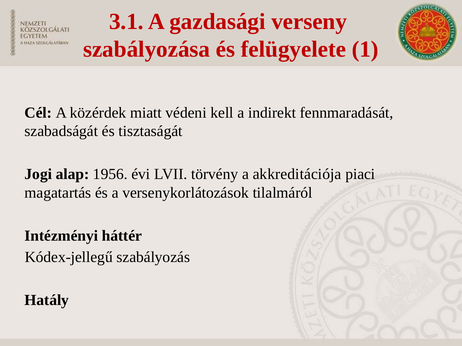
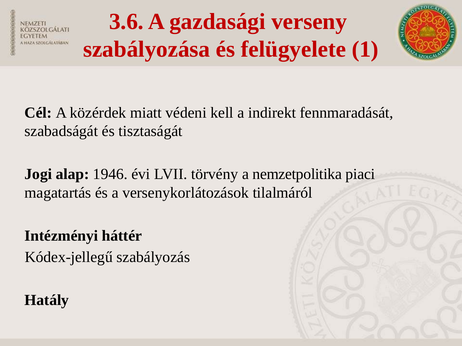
3.1: 3.1 -> 3.6
1956: 1956 -> 1946
akkreditációja: akkreditációja -> nemzetpolitika
